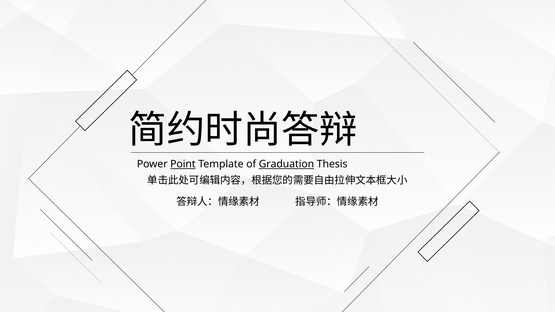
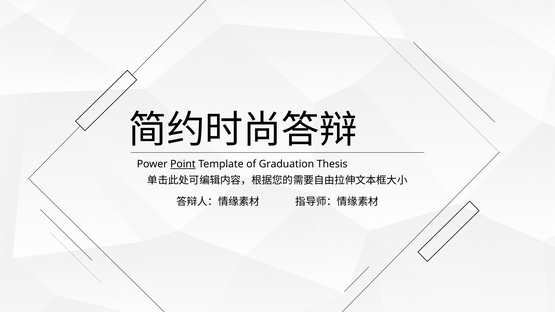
Graduation underline: present -> none
